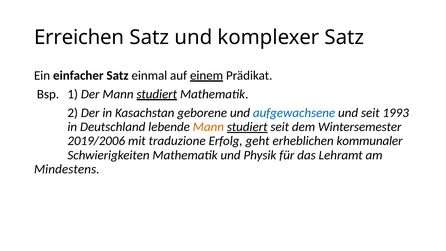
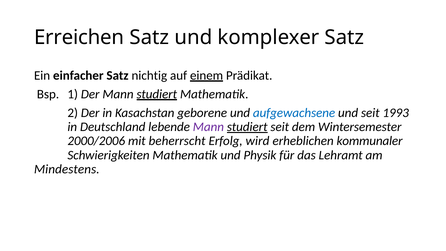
einmal: einmal -> nichtig
Mann at (208, 127) colour: orange -> purple
2019/2006: 2019/2006 -> 2000/2006
traduzione: traduzione -> beherrscht
geht: geht -> wird
